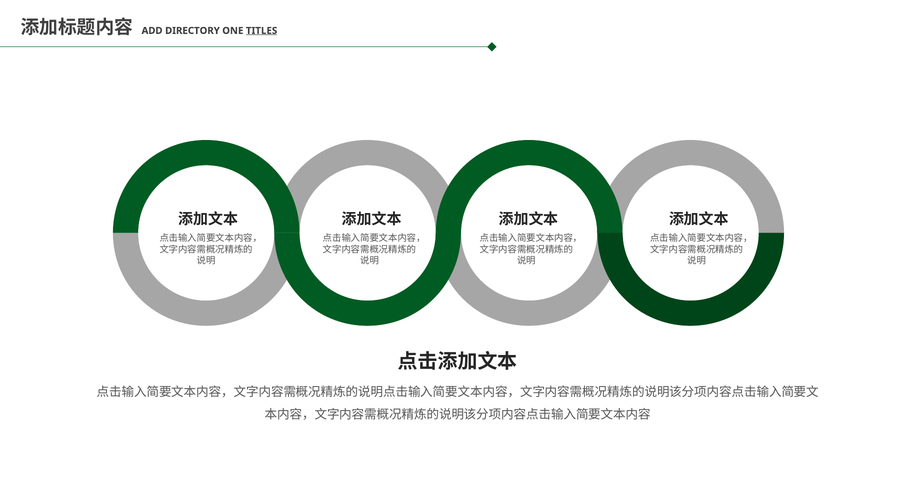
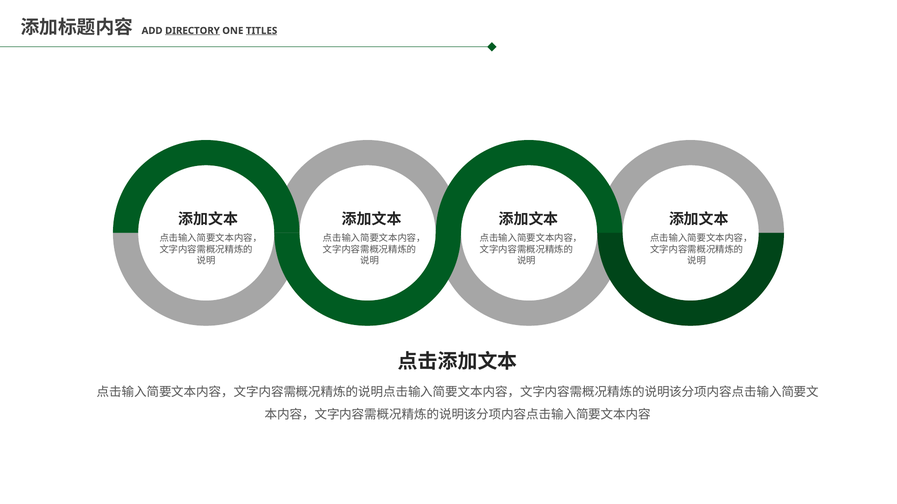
DIRECTORY underline: none -> present
